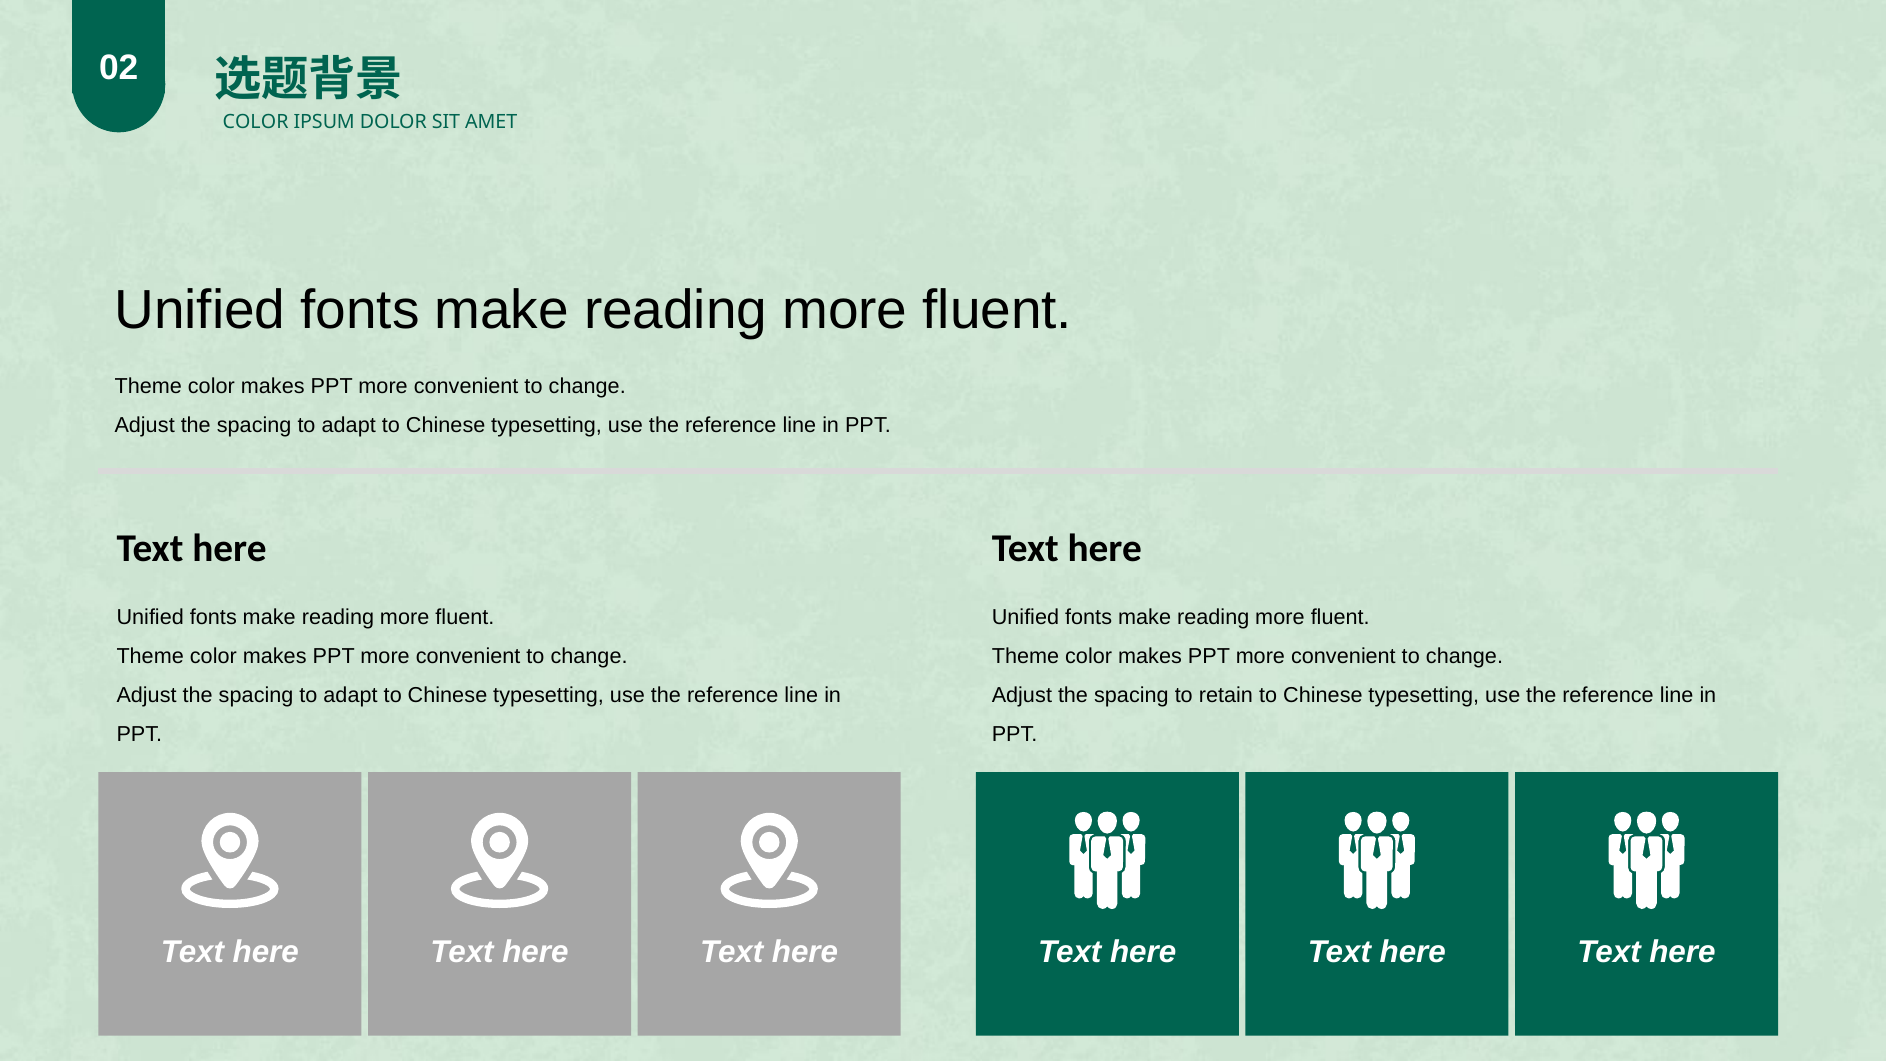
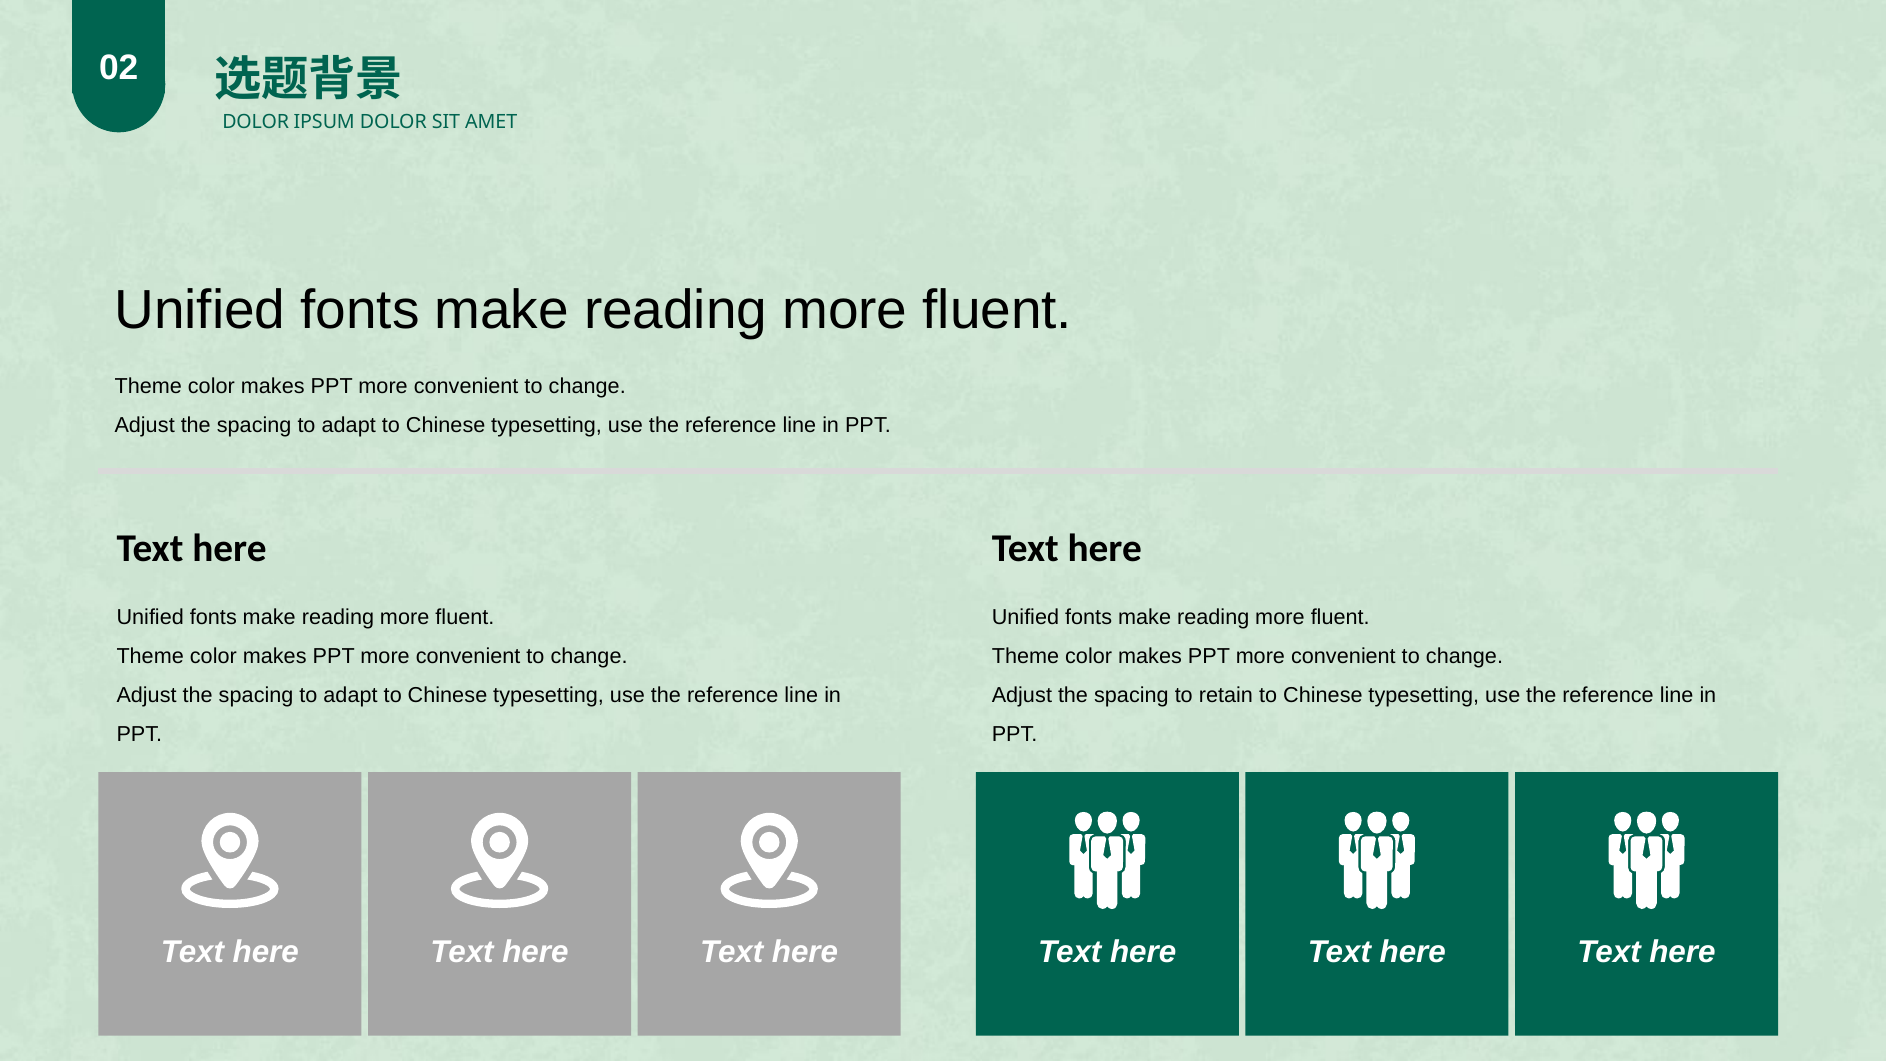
COLOR at (256, 122): COLOR -> DOLOR
